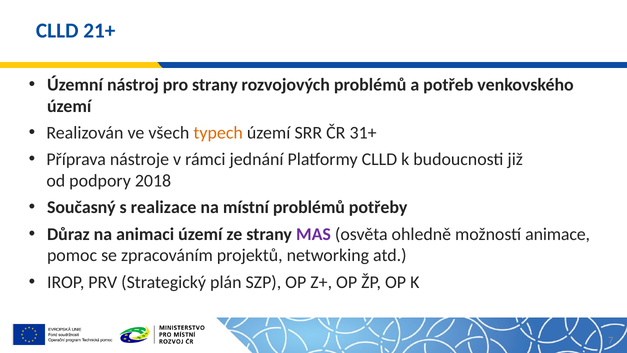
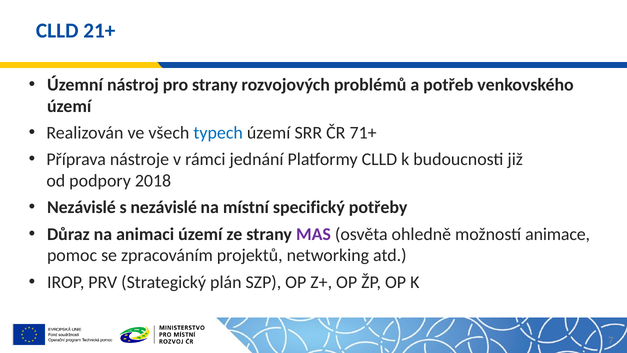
typech colour: orange -> blue
31+: 31+ -> 71+
Současný at (81, 207): Současný -> Nezávislé
s realizace: realizace -> nezávislé
místní problémů: problémů -> specifický
